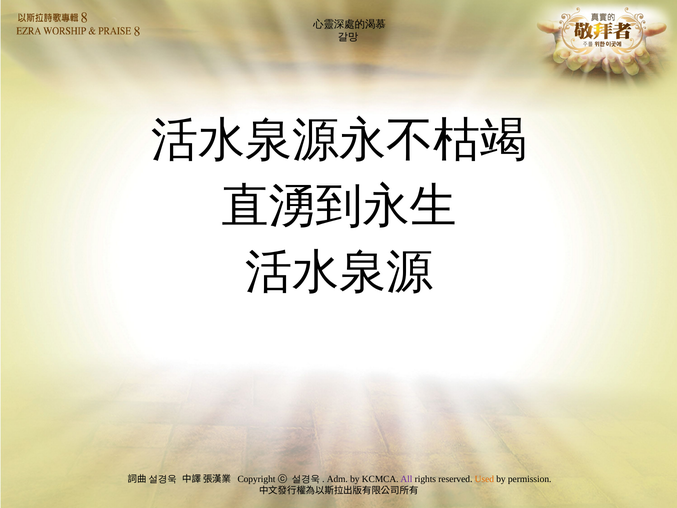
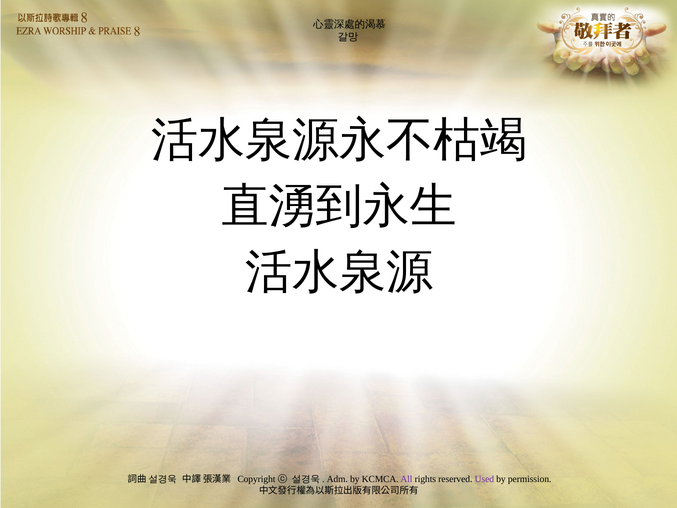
Used colour: orange -> purple
